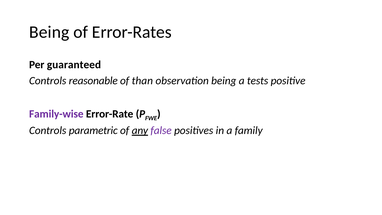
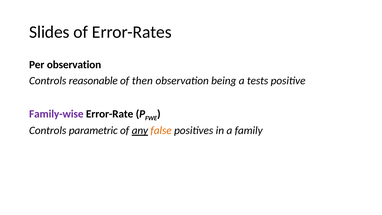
Being at (49, 32): Being -> Slides
Per guaranteed: guaranteed -> observation
than: than -> then
false colour: purple -> orange
